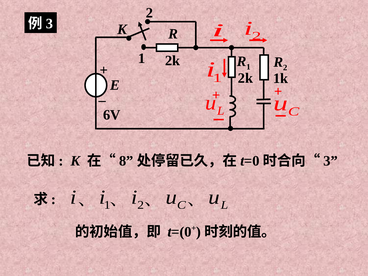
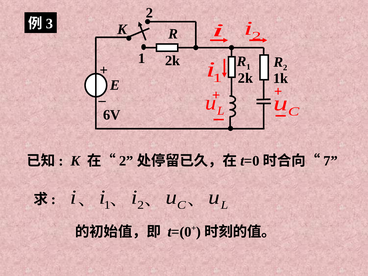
8 at (126, 161): 8 -> 2
3 at (331, 161): 3 -> 7
